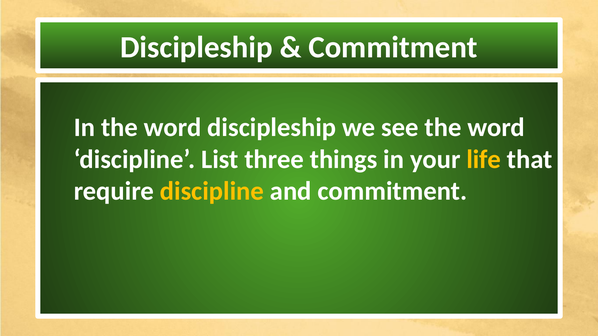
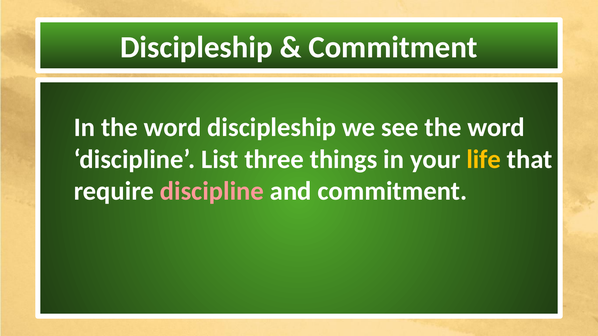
discipline at (212, 191) colour: yellow -> pink
